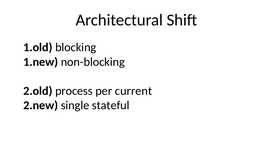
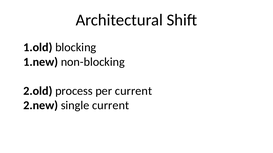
single stateful: stateful -> current
